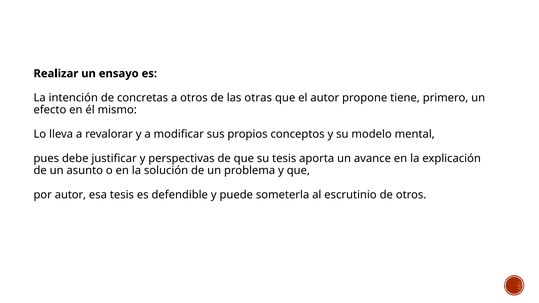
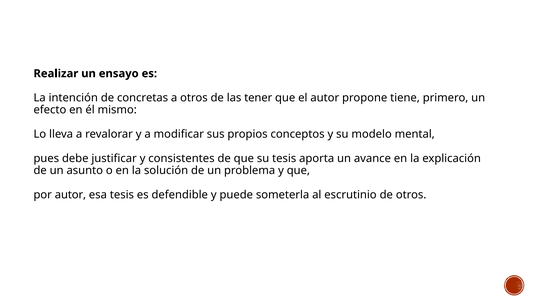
otras: otras -> tener
perspectivas: perspectivas -> consistentes
